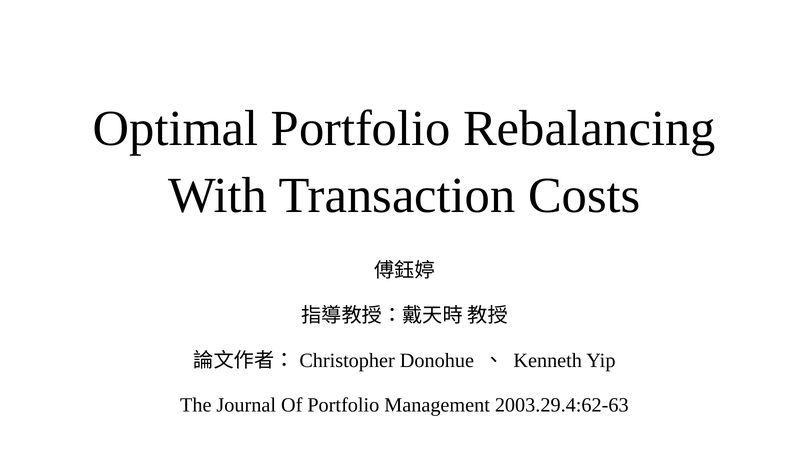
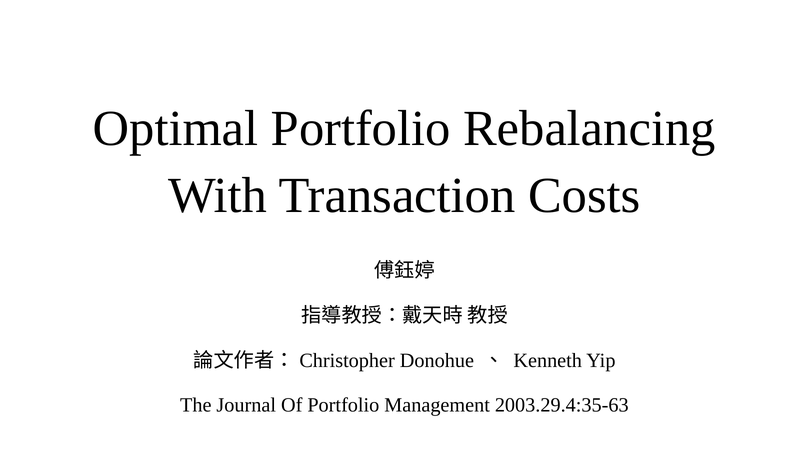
2003.29.4:62-63: 2003.29.4:62-63 -> 2003.29.4:35-63
